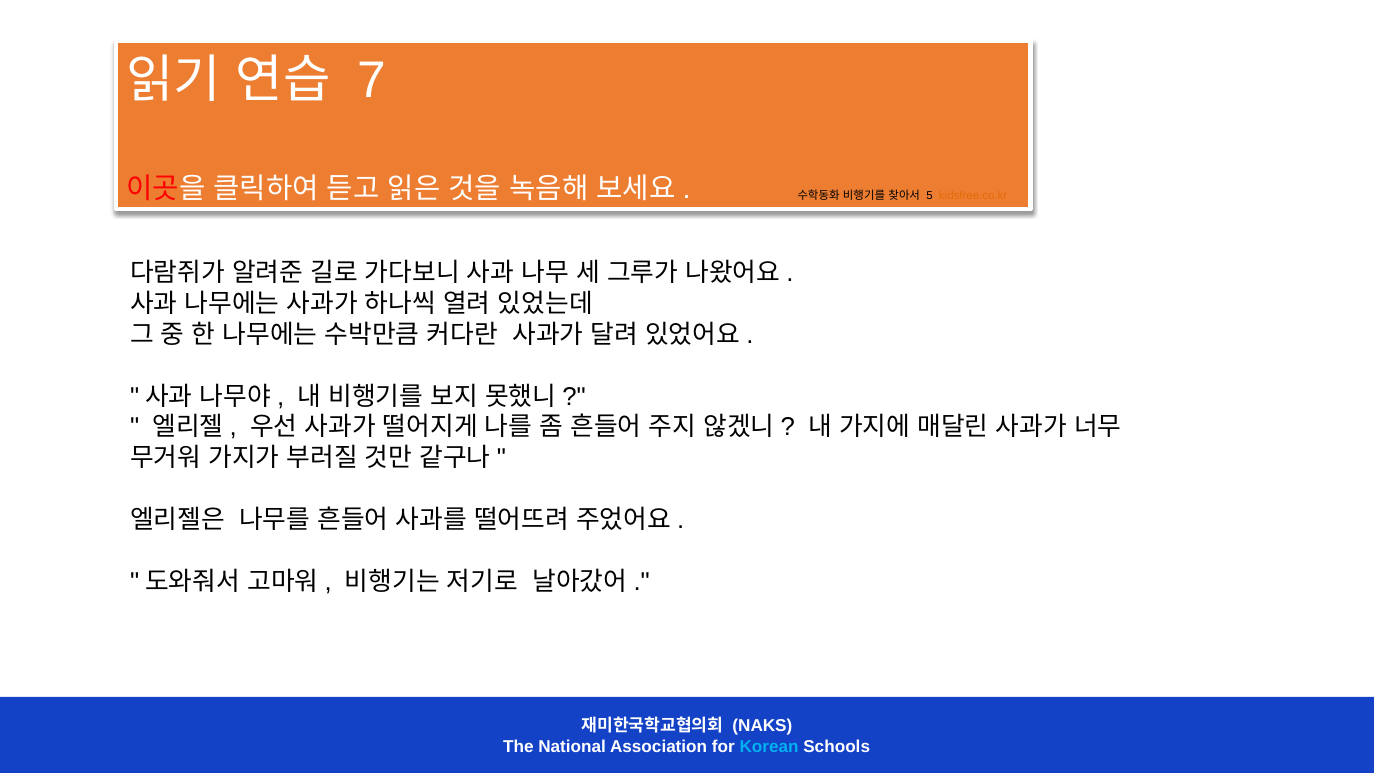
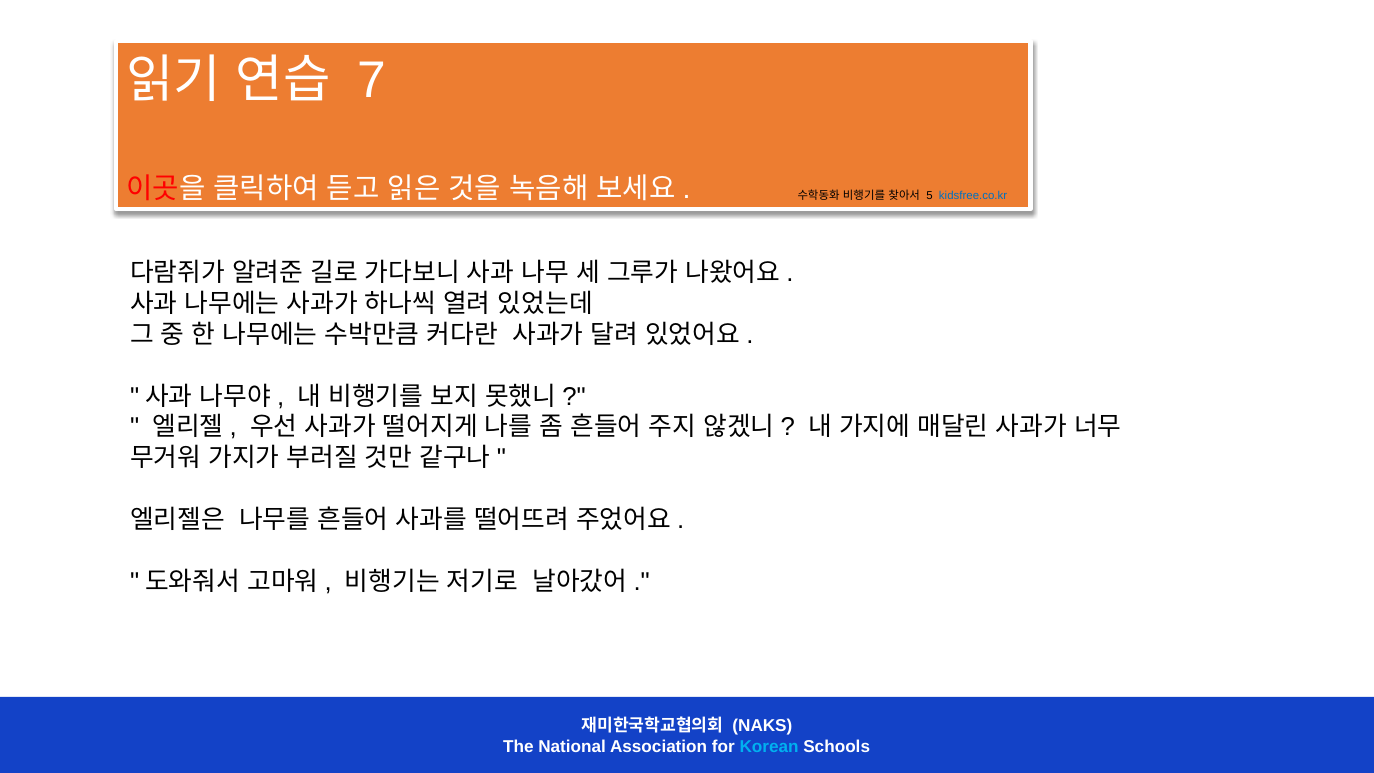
kidsfree.co.kr colour: orange -> blue
